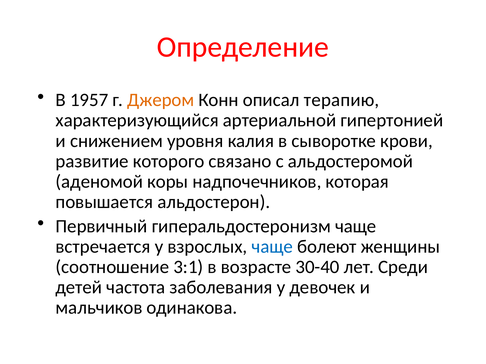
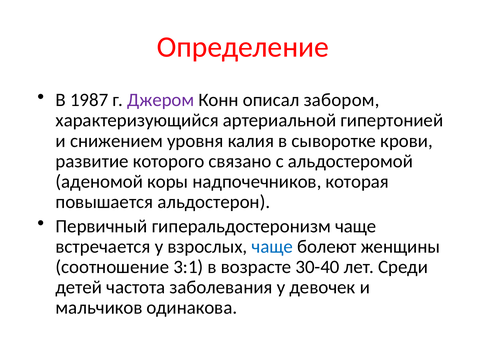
1957: 1957 -> 1987
Джером colour: orange -> purple
терапию: терапию -> забором
